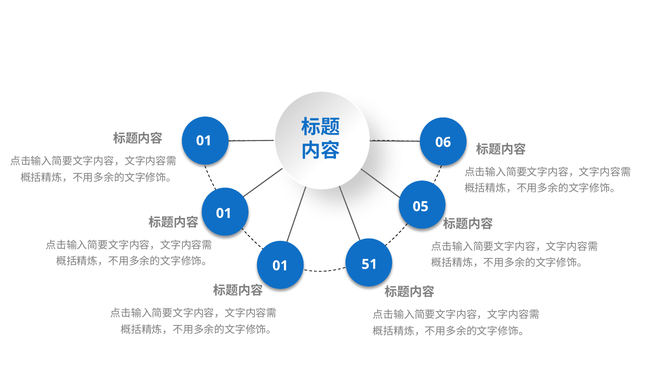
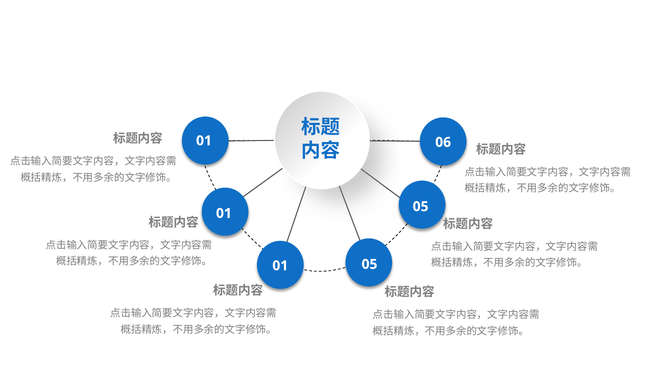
01 51: 51 -> 05
